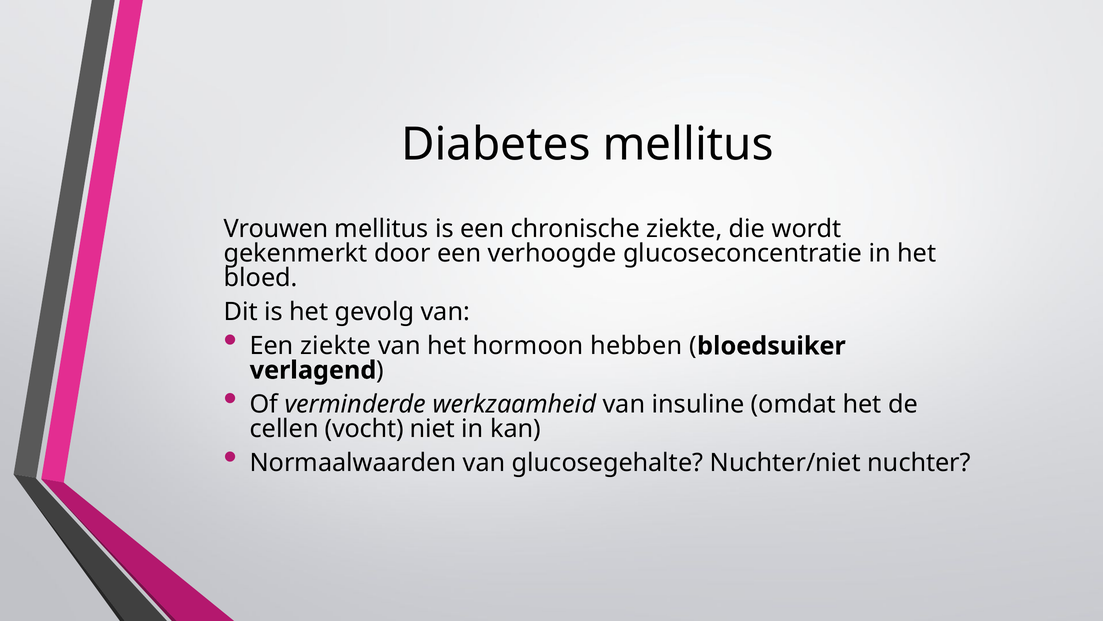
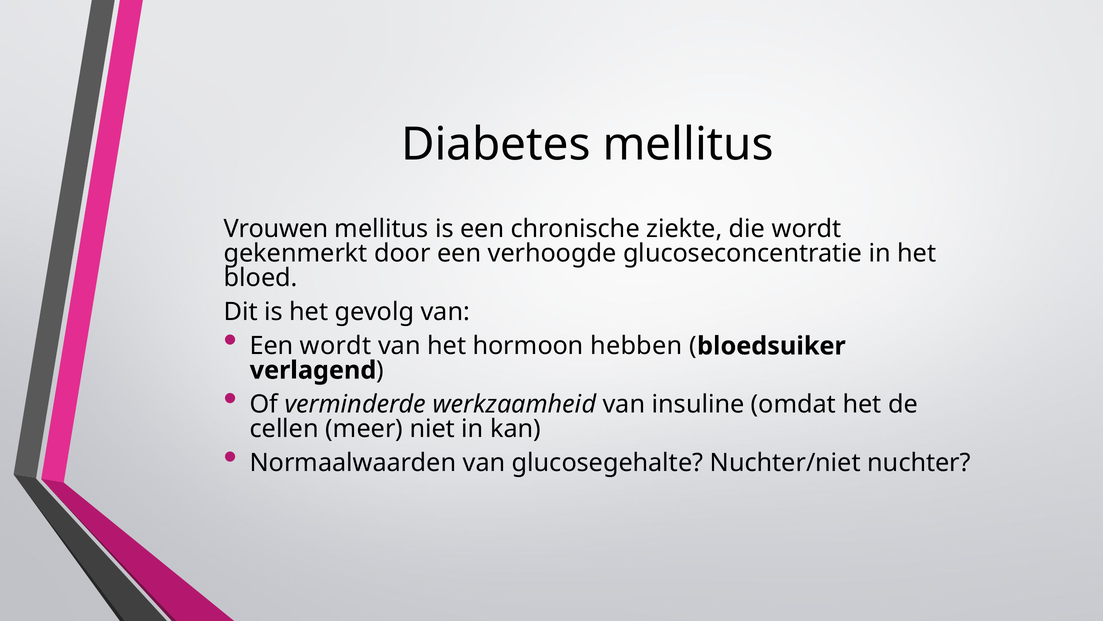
Een ziekte: ziekte -> wordt
vocht: vocht -> meer
